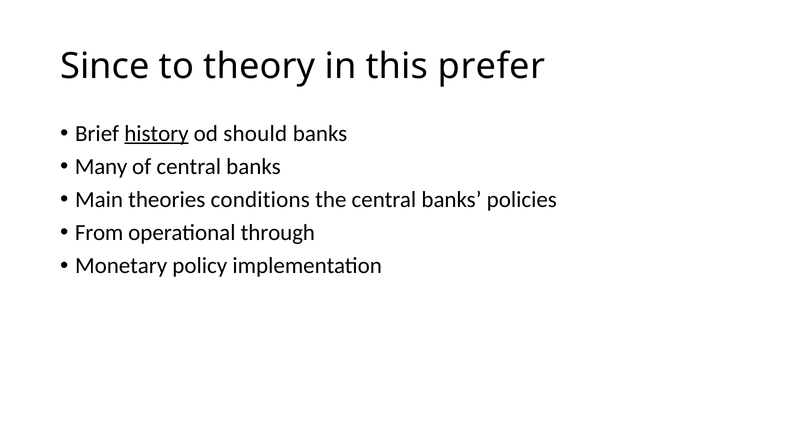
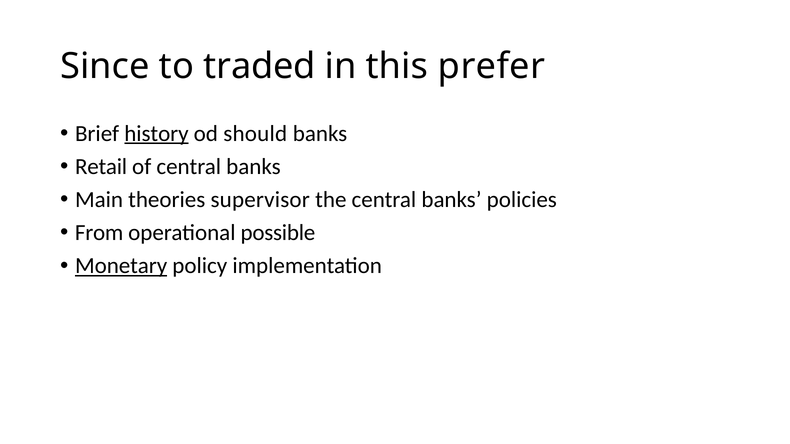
theory: theory -> traded
Many: Many -> Retail
conditions: conditions -> supervisor
through: through -> possible
Monetary underline: none -> present
